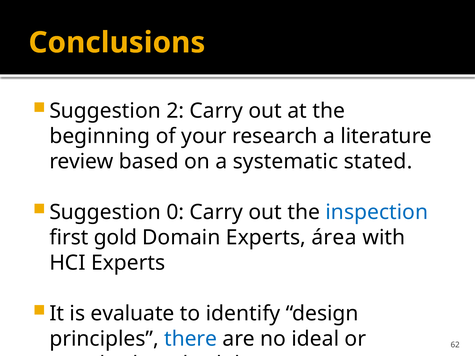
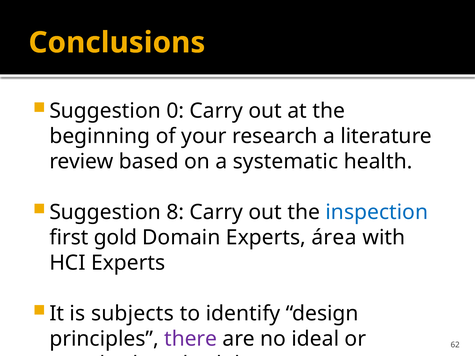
2: 2 -> 0
stated: stated -> health
0: 0 -> 8
evaluate: evaluate -> subjects
there colour: blue -> purple
